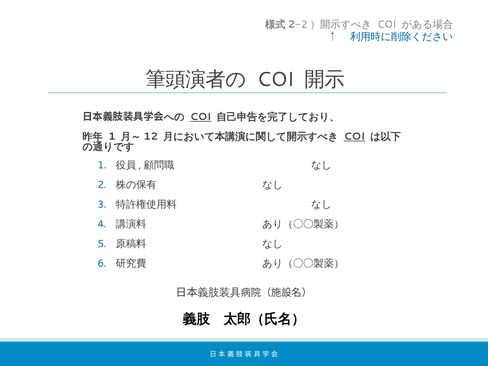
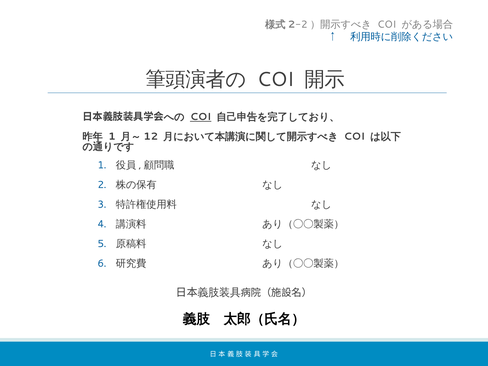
COI at (354, 136) underline: present -> none
